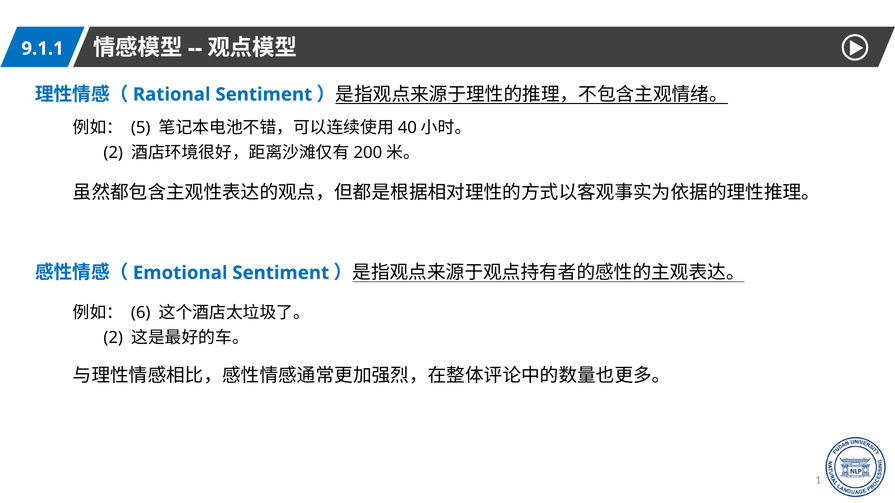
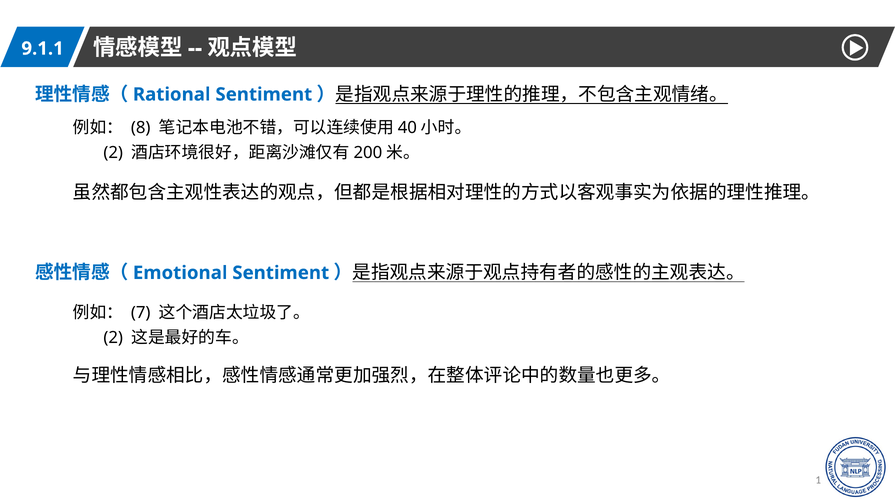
5: 5 -> 8
6: 6 -> 7
